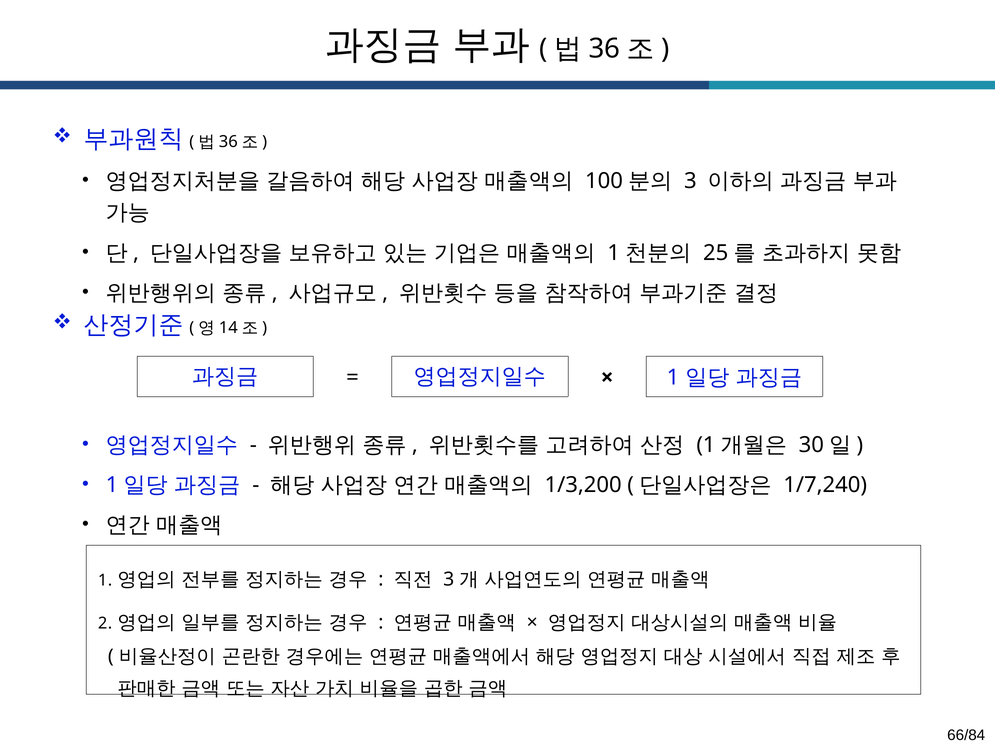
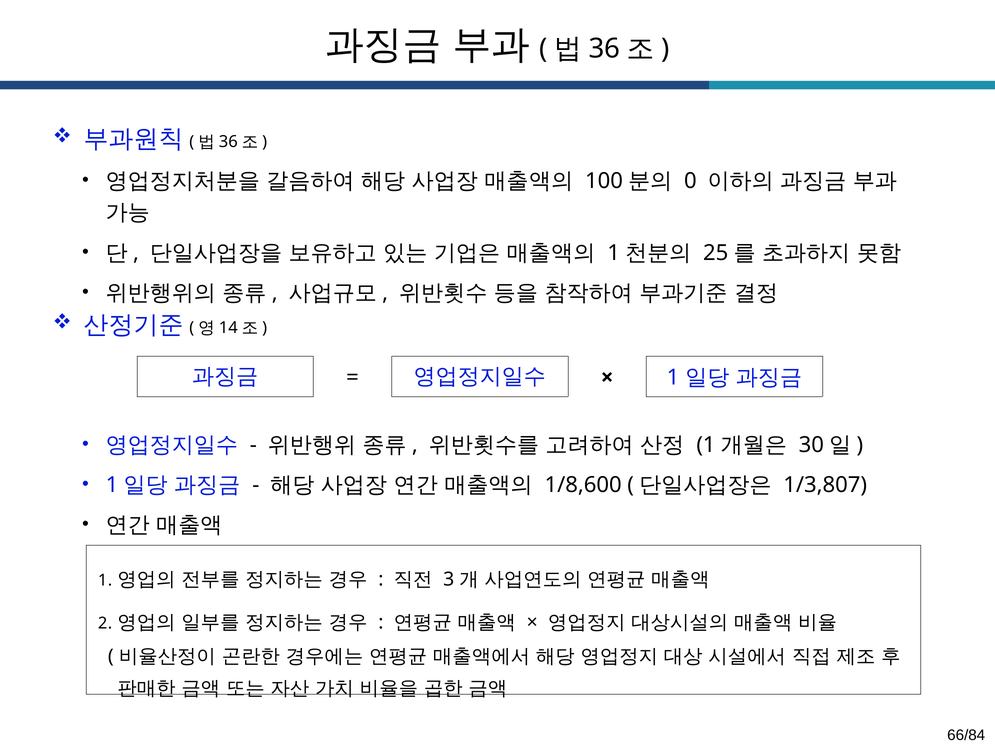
3 at (690, 181): 3 -> 0
1/3,200: 1/3,200 -> 1/8,600
1/7,240: 1/7,240 -> 1/3,807
